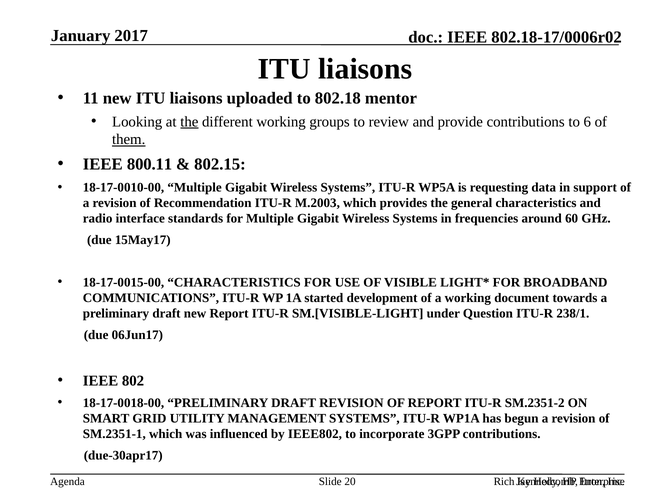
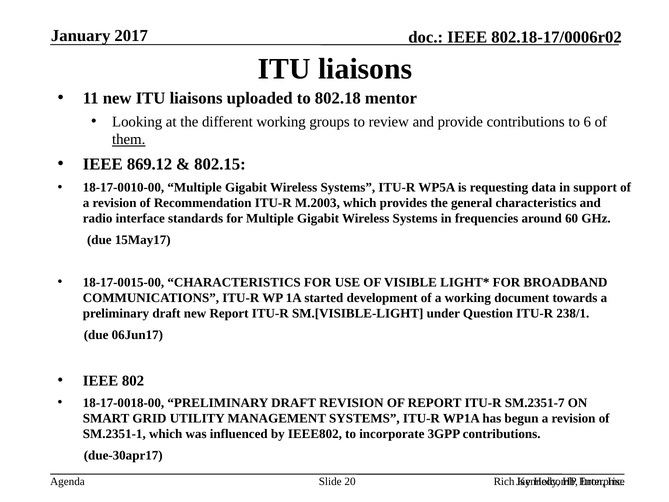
the at (189, 122) underline: present -> none
800.11: 800.11 -> 869.12
SM.2351-2: SM.2351-2 -> SM.2351-7
